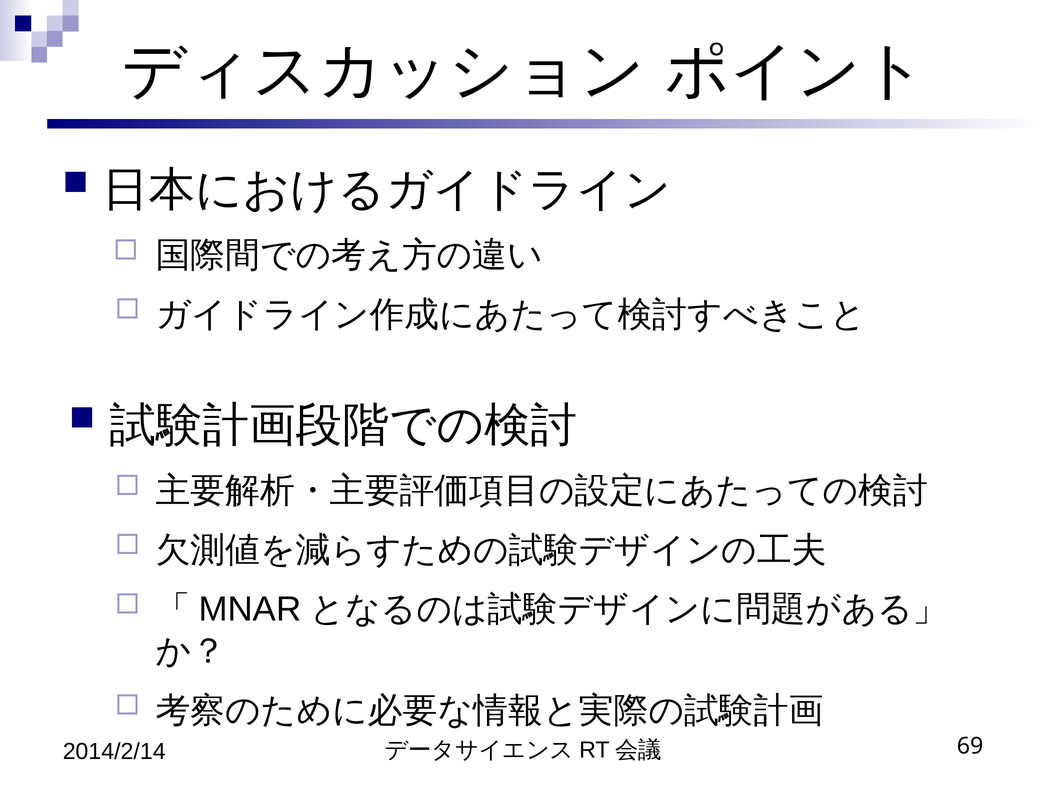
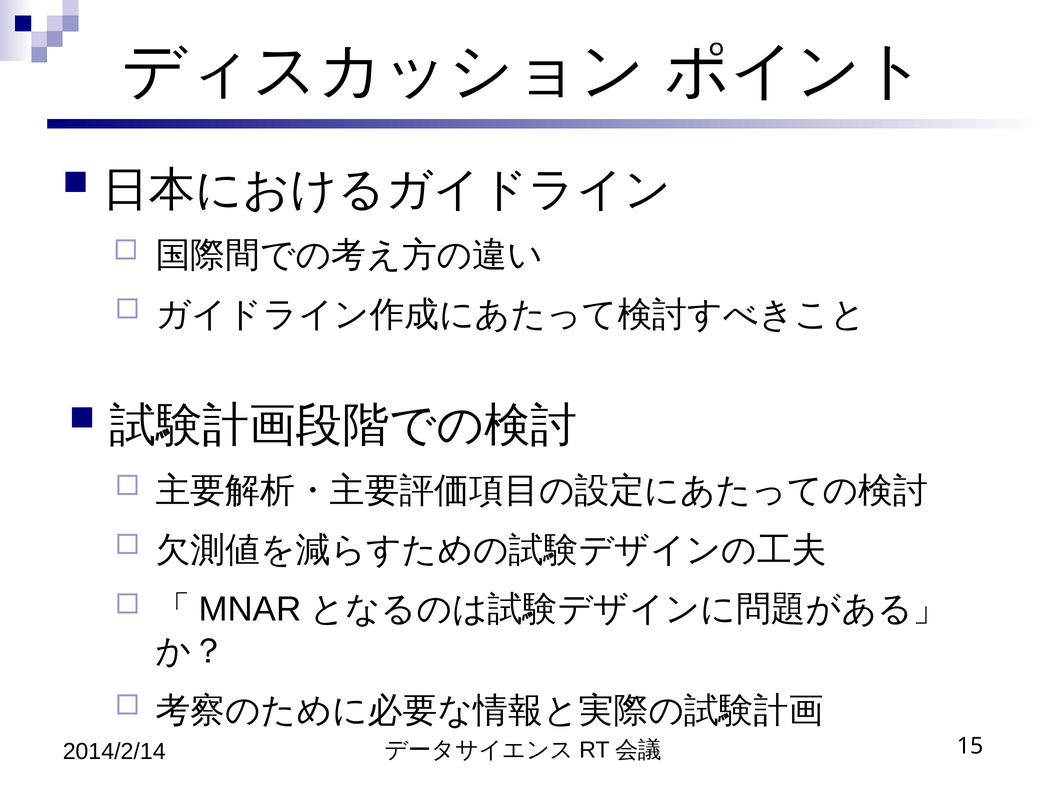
69: 69 -> 15
